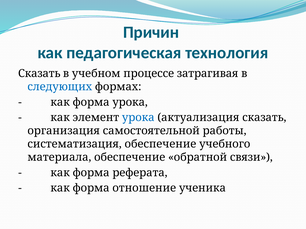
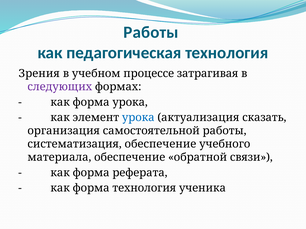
Причин at (151, 32): Причин -> Работы
Сказать at (39, 74): Сказать -> Зрения
следующих colour: blue -> purple
форма отношение: отношение -> технология
